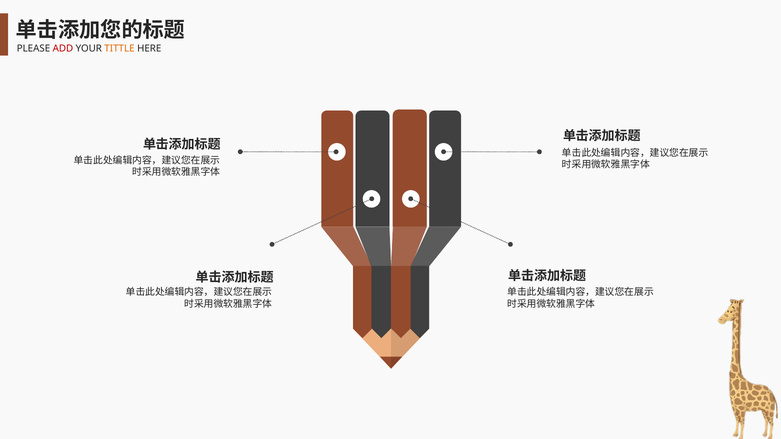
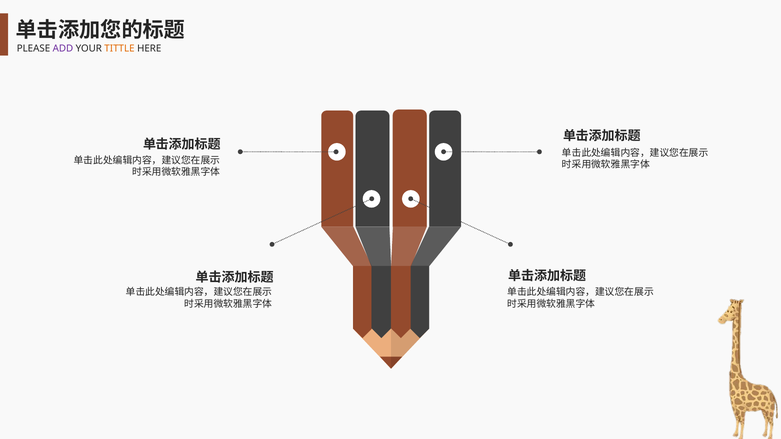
ADD colour: red -> purple
